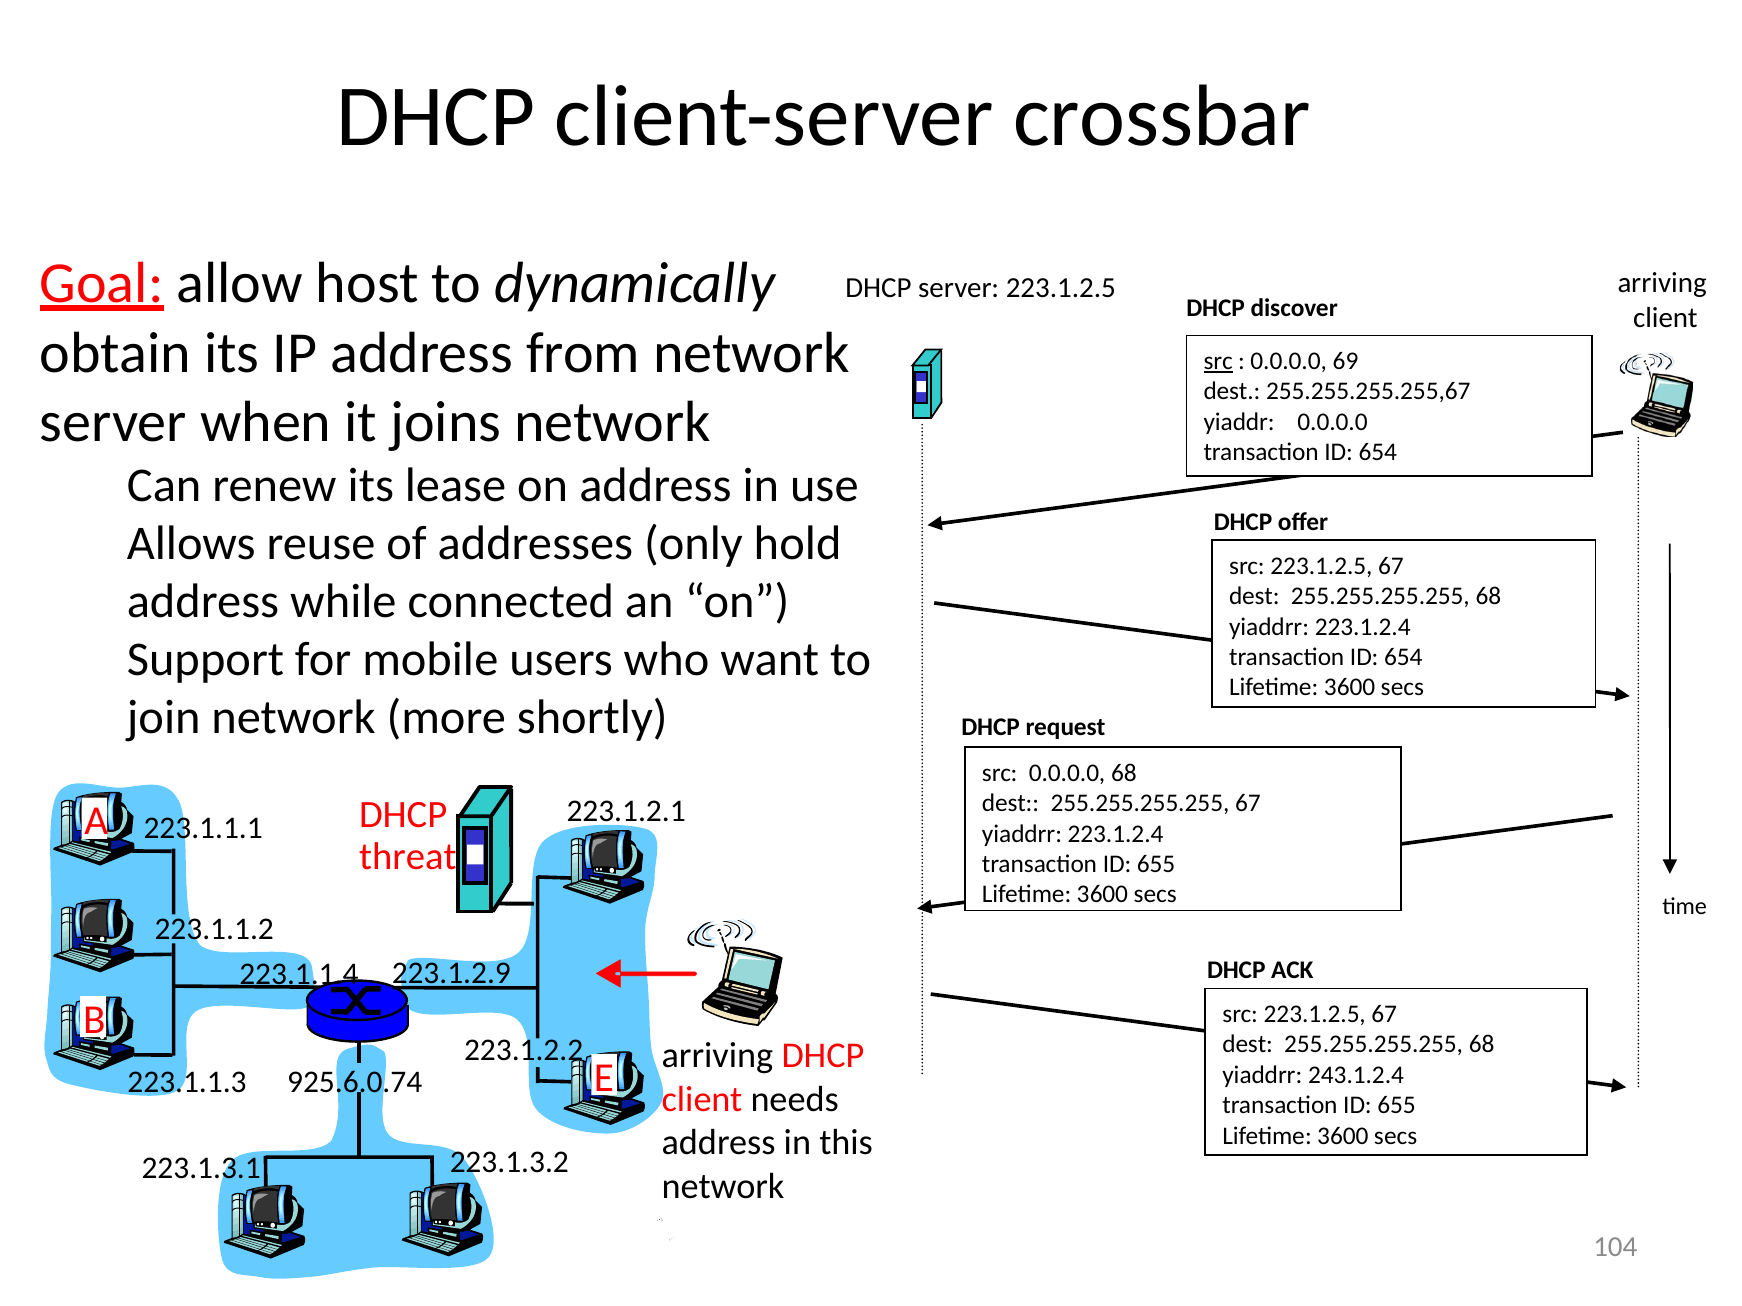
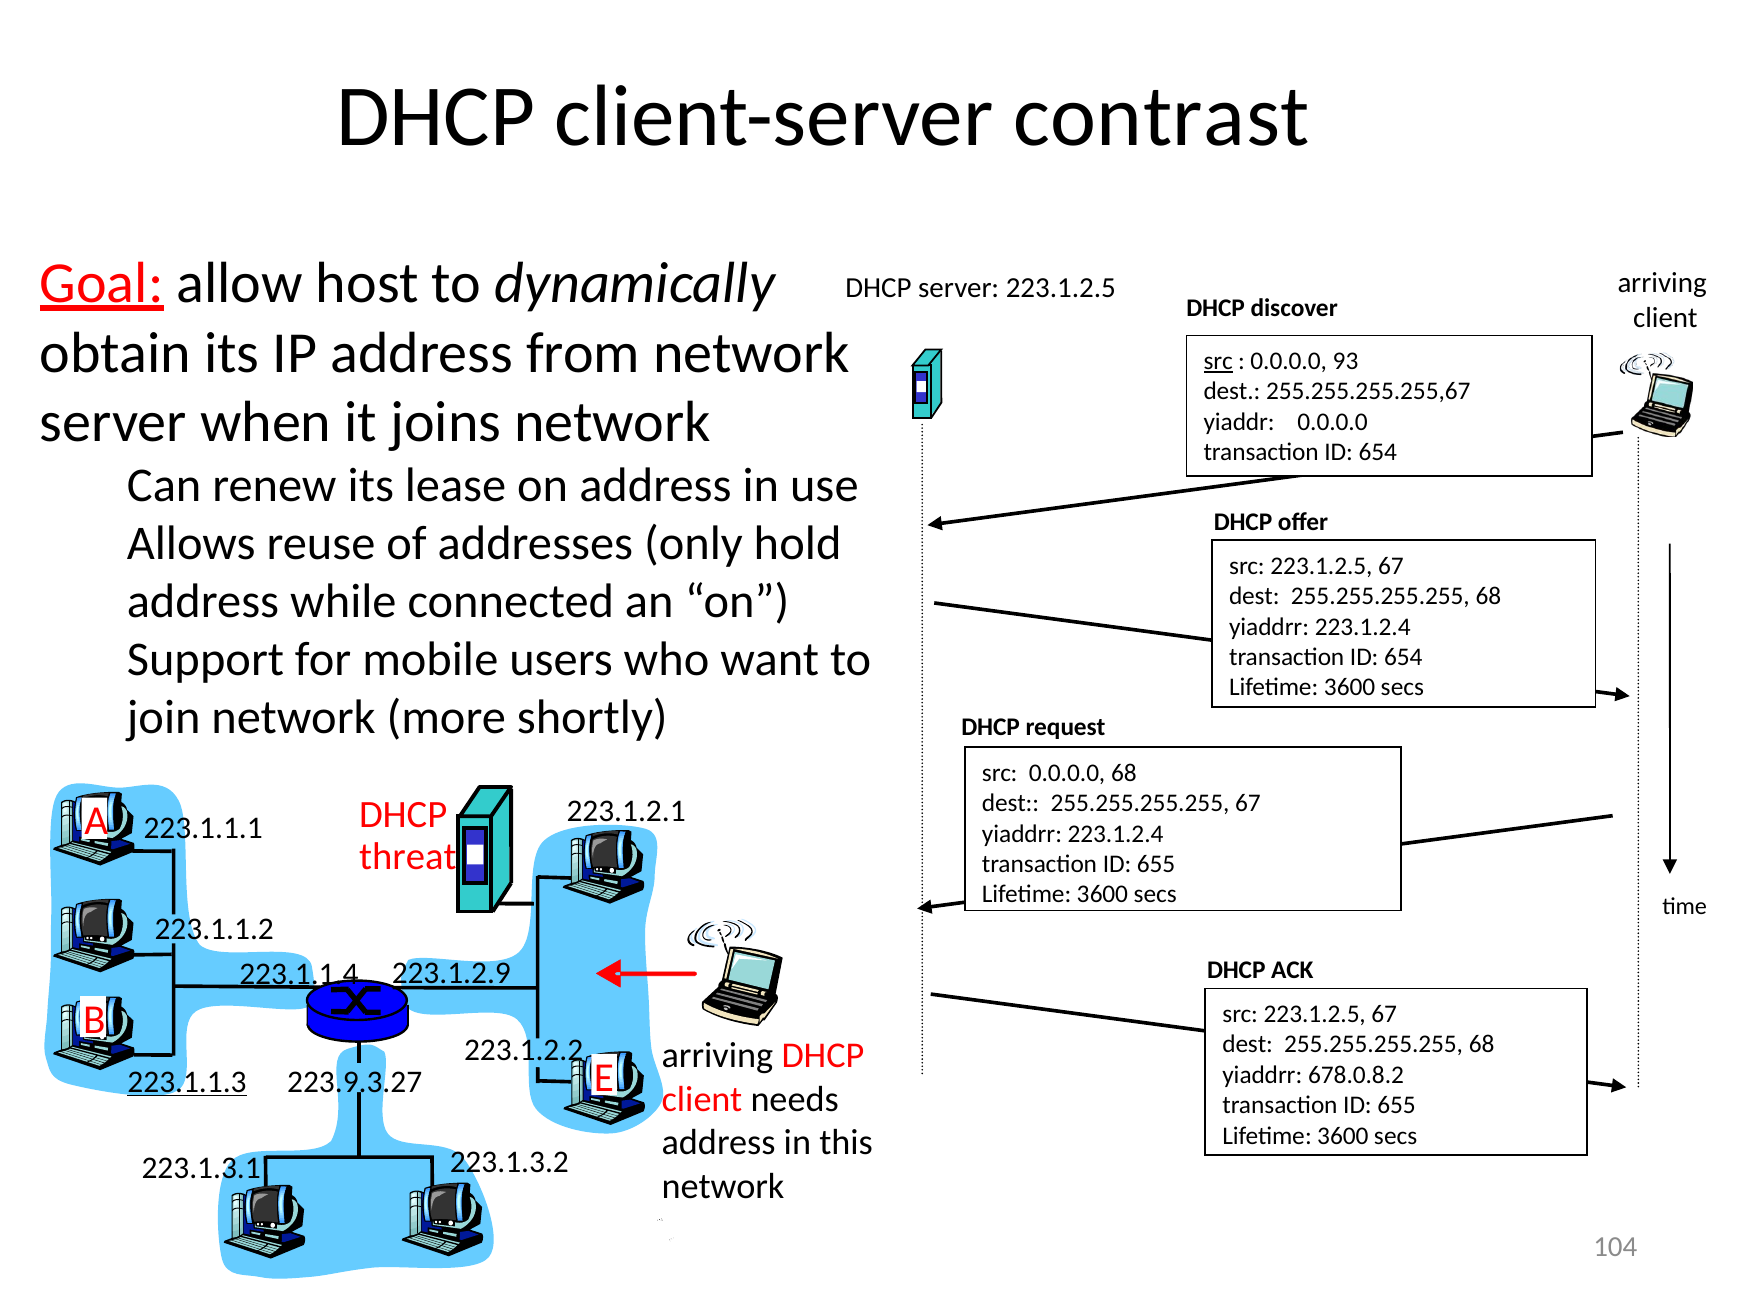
crossbar: crossbar -> contrast
69: 69 -> 93
243.1.2.4: 243.1.2.4 -> 678.0.8.2
223.1.1.3 underline: none -> present
925.6.0.74: 925.6.0.74 -> 223.9.3.27
